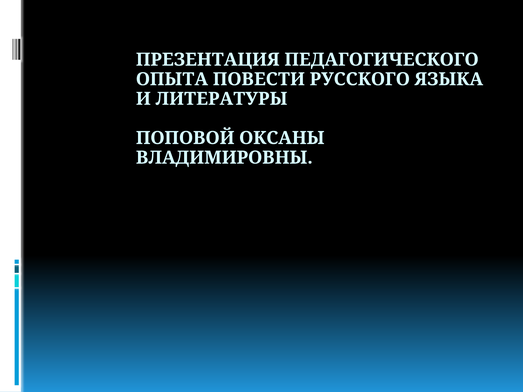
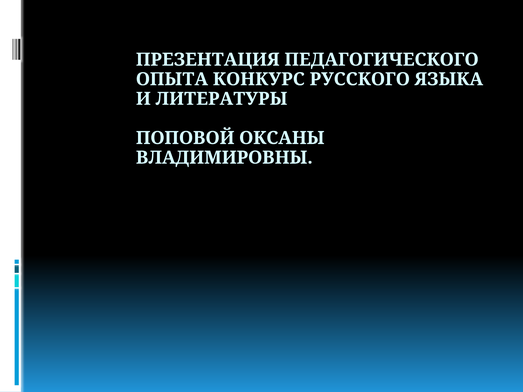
ПОВЕСТИ: ПОВЕСТИ -> КОНКУРС
